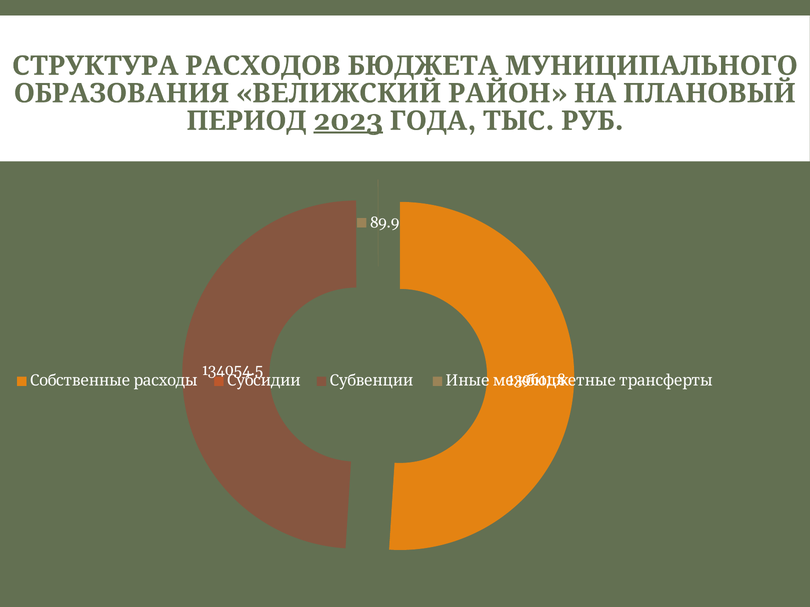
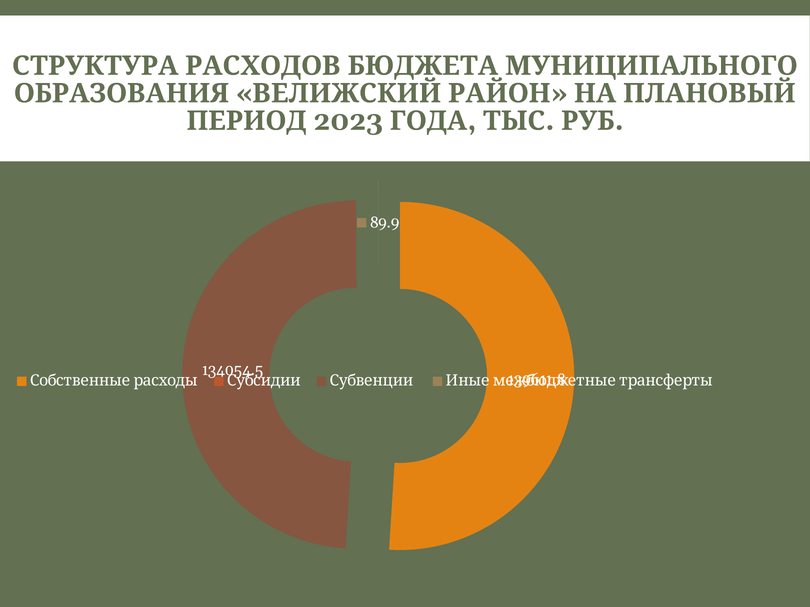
2023 underline: present -> none
